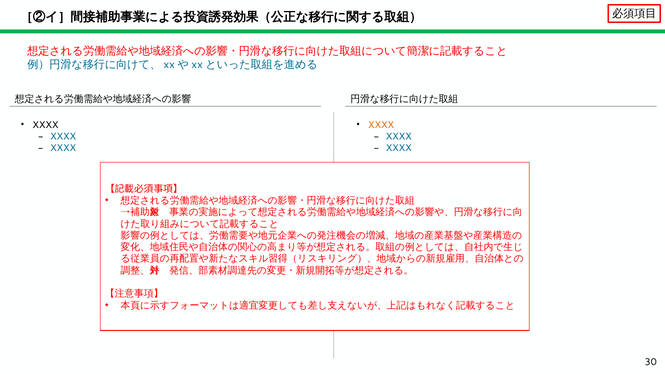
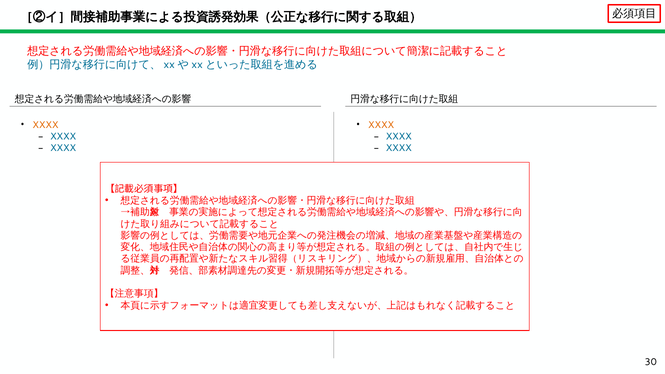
XXXX at (45, 125) colour: black -> orange
